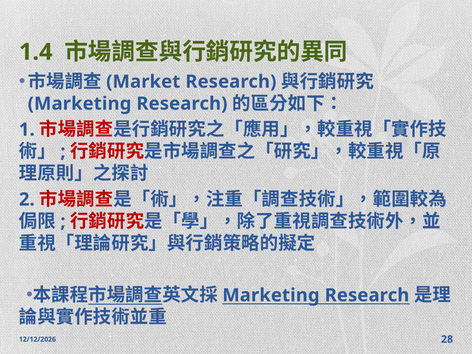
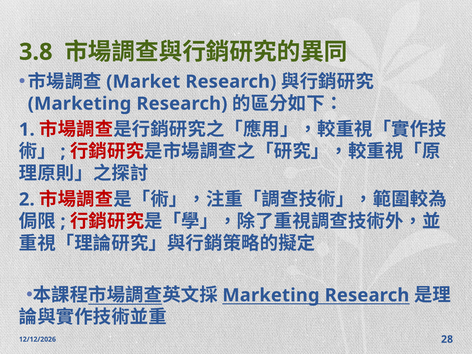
1.4: 1.4 -> 3.8
